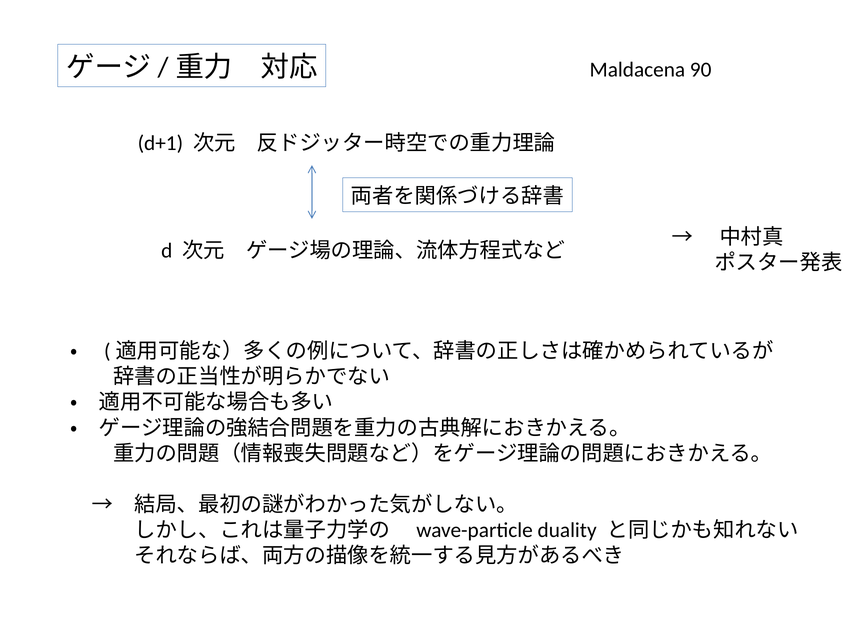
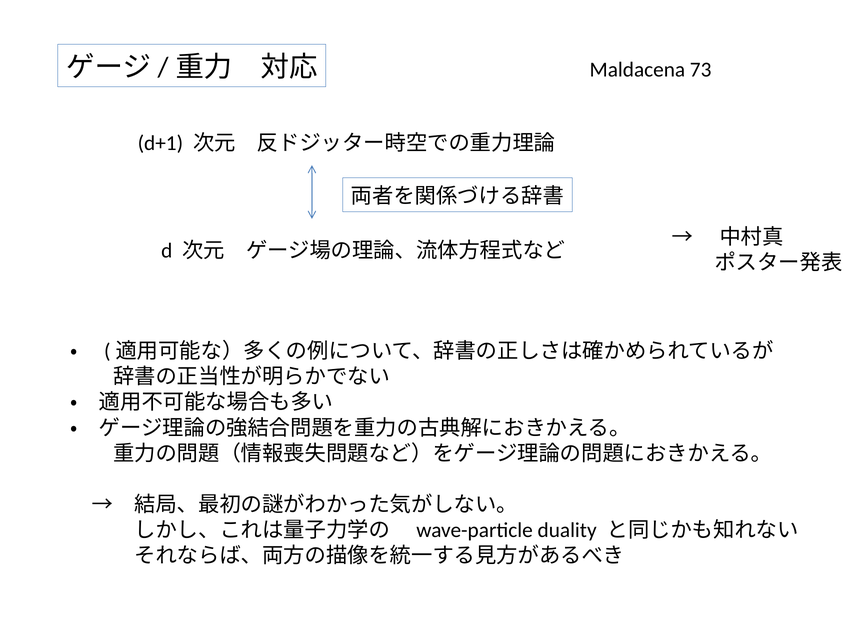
90: 90 -> 73
